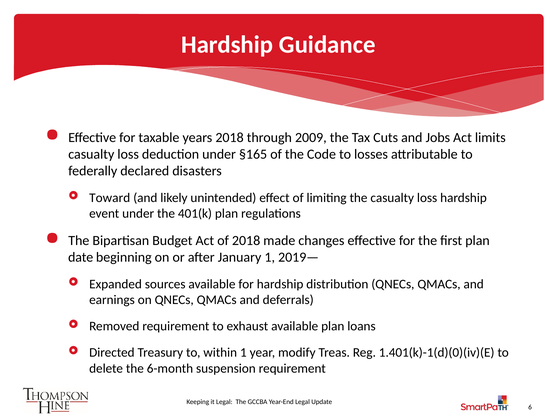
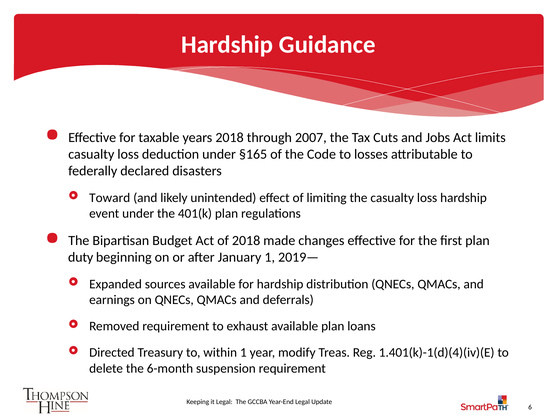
2009: 2009 -> 2007
date: date -> duty
1.401(k)-1(d)(0)(iv)(E: 1.401(k)-1(d)(0)(iv)(E -> 1.401(k)-1(d)(4)(iv)(E
